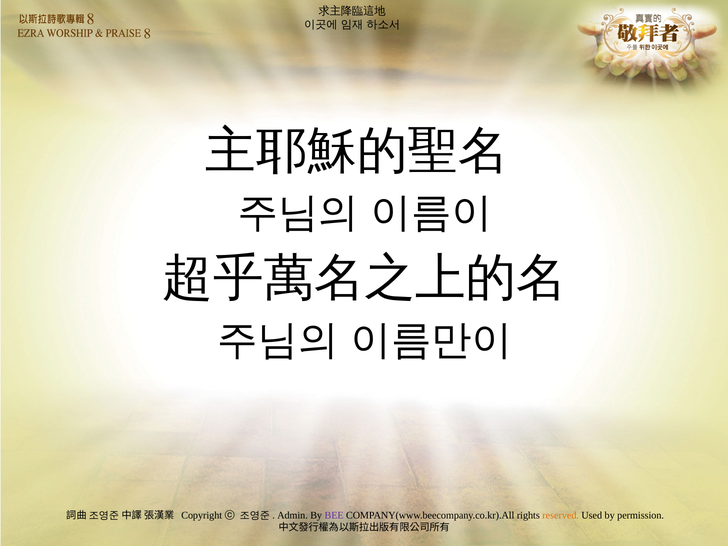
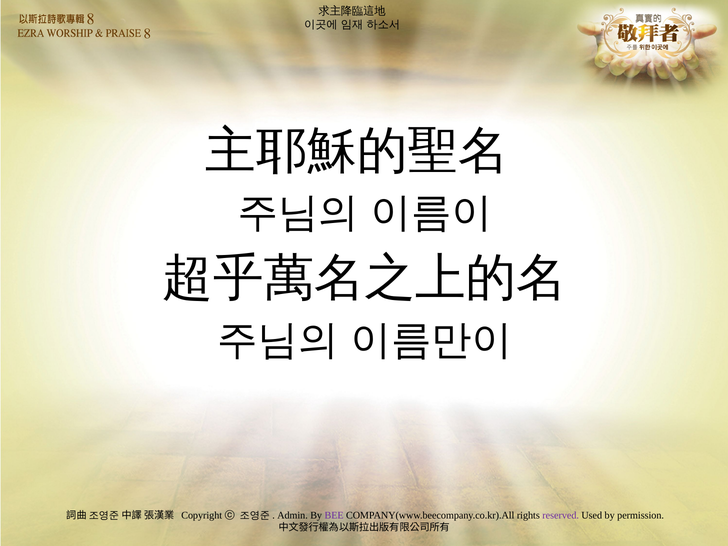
reserved colour: orange -> purple
